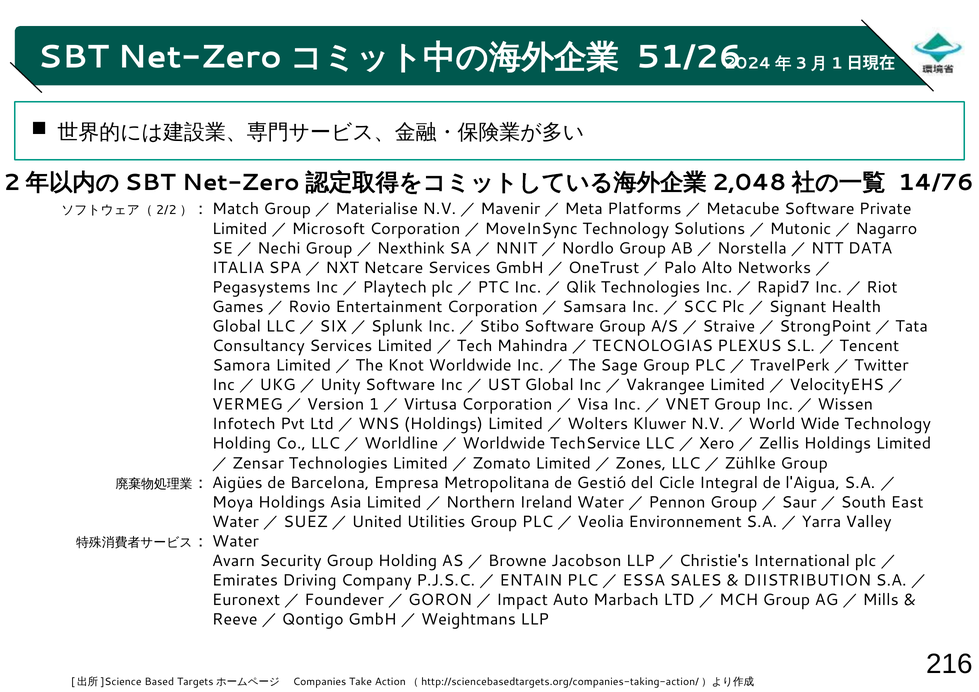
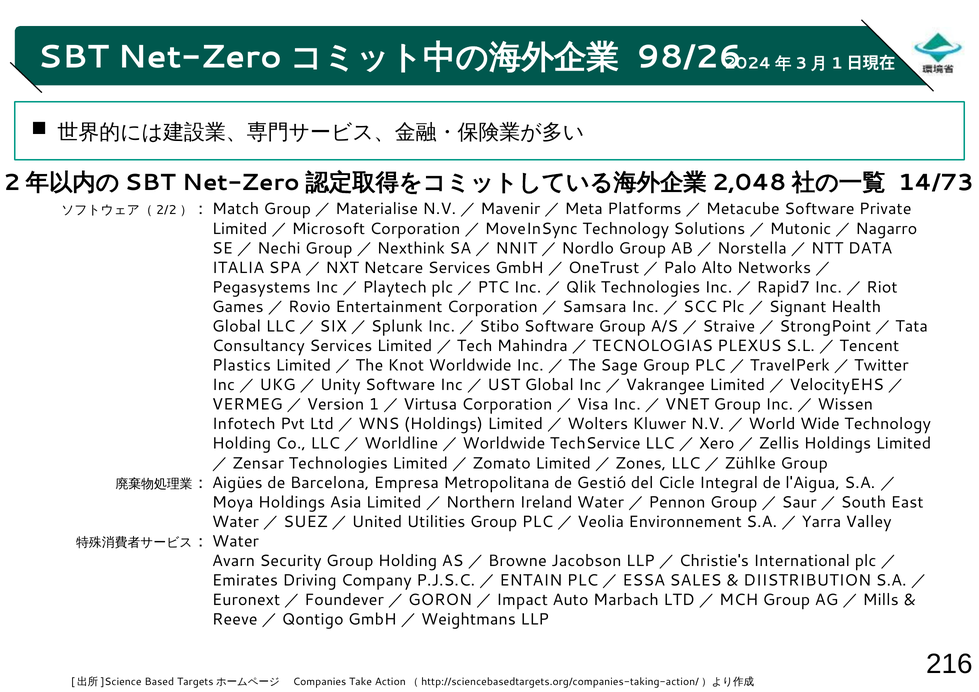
51/26: 51/26 -> 98/26
14/76: 14/76 -> 14/73
Samora: Samora -> Plastics
